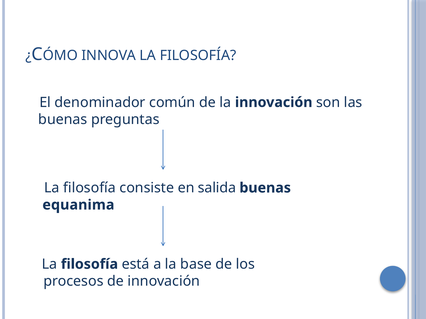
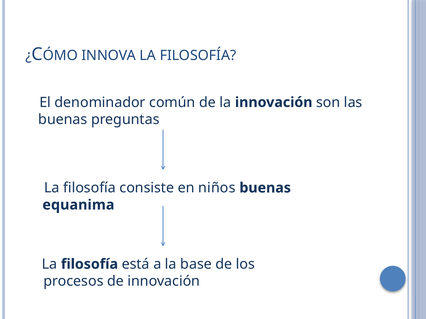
salida: salida -> niños
